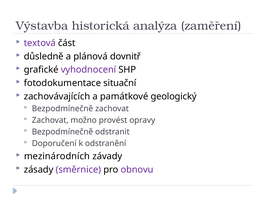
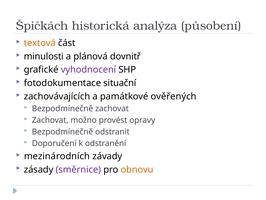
Výstavba: Výstavba -> Špičkách
zaměření: zaměření -> působení
textová colour: purple -> orange
důsledně: důsledně -> minulosti
geologický: geologický -> ověřených
obnovu colour: purple -> orange
